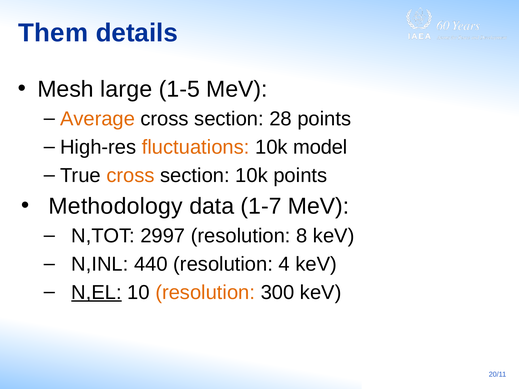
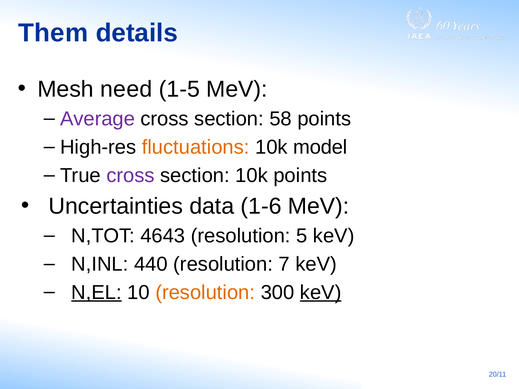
large: large -> need
Average colour: orange -> purple
28: 28 -> 58
cross at (130, 176) colour: orange -> purple
Methodology: Methodology -> Uncertainties
1-7: 1-7 -> 1-6
2997: 2997 -> 4643
8: 8 -> 5
4: 4 -> 7
keV at (321, 293) underline: none -> present
